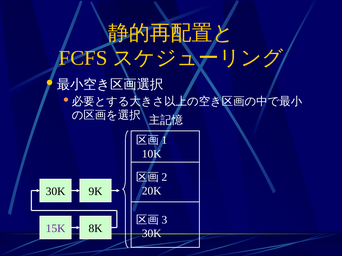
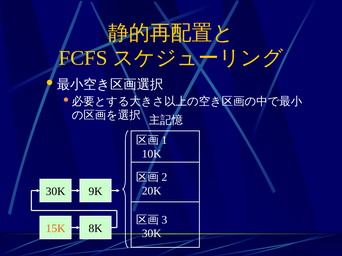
15K colour: purple -> orange
